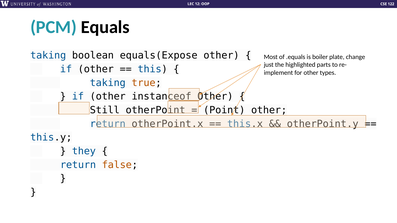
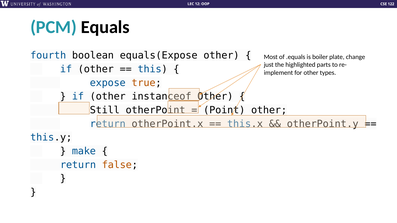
taking at (48, 55): taking -> fourth
taking at (108, 83): taking -> expose
they: they -> make
